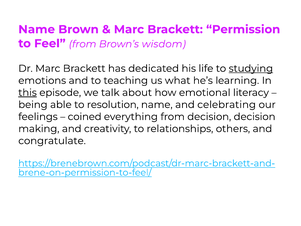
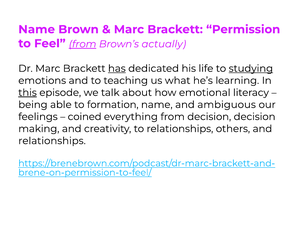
from at (83, 44) underline: none -> present
wisdom: wisdom -> actually
has underline: none -> present
resolution: resolution -> formation
celebrating: celebrating -> ambiguous
congratulate at (52, 141): congratulate -> relationships
